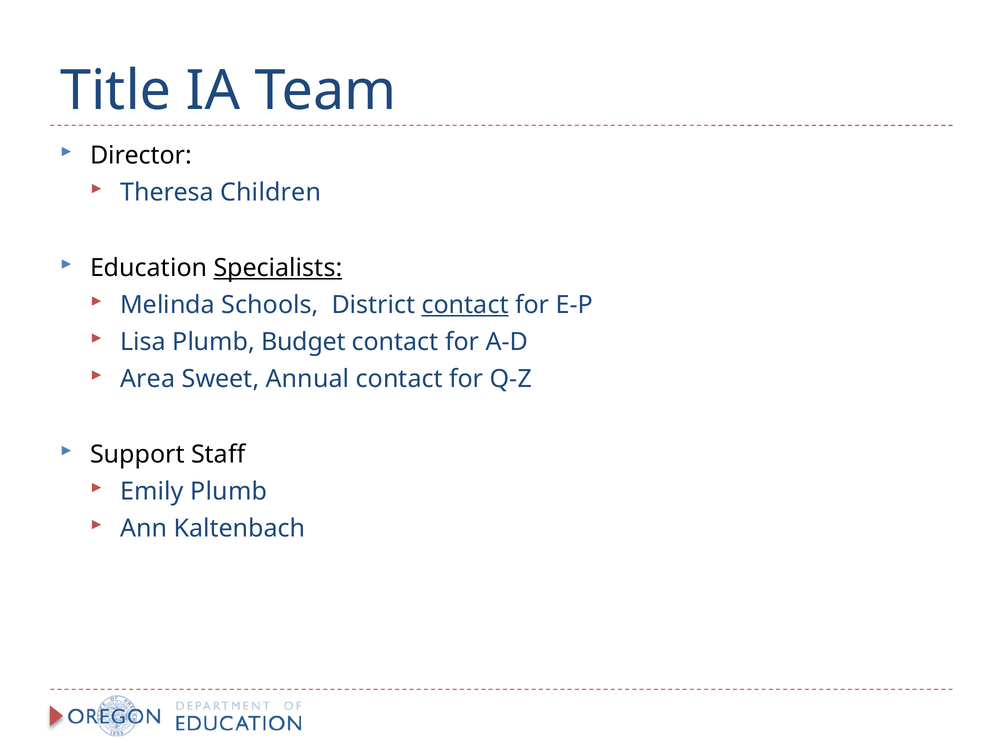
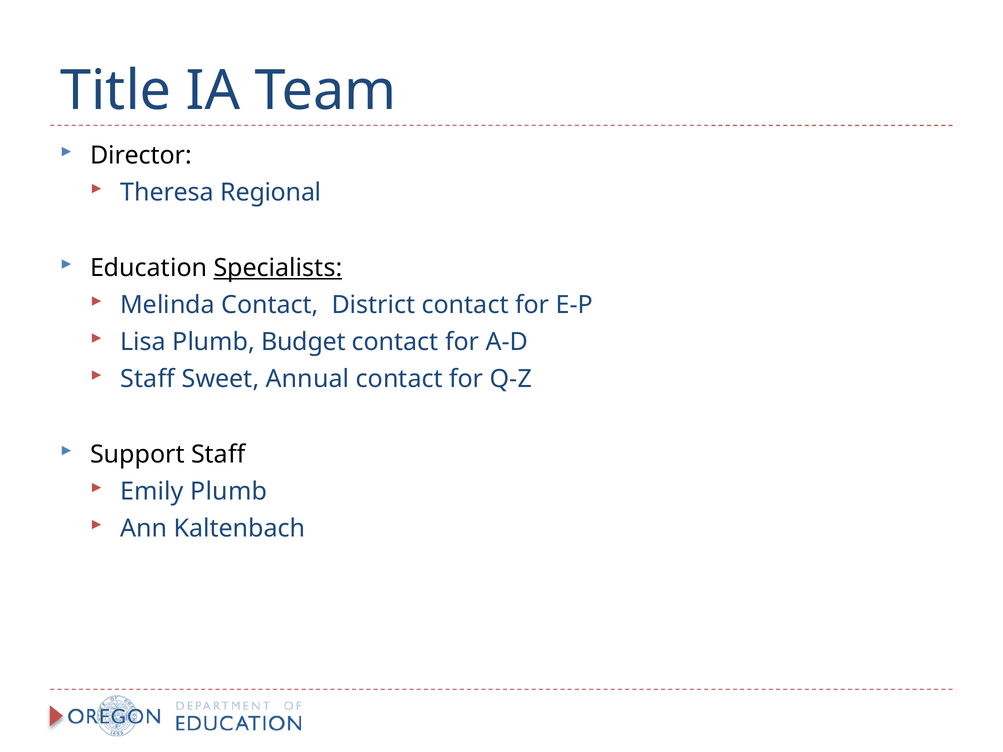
Children: Children -> Regional
Melinda Schools: Schools -> Contact
contact at (465, 305) underline: present -> none
Area at (148, 379): Area -> Staff
